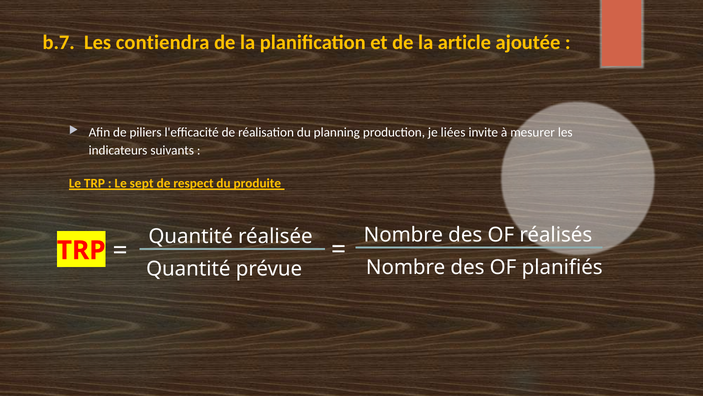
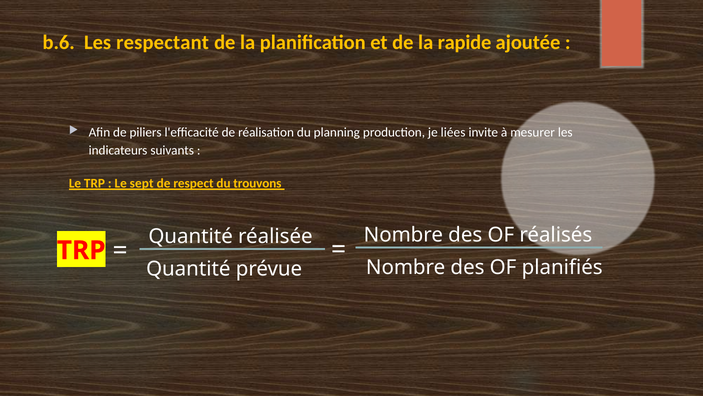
b.7: b.7 -> b.6
contiendra: contiendra -> respectant
article: article -> rapide
produite: produite -> trouvons
